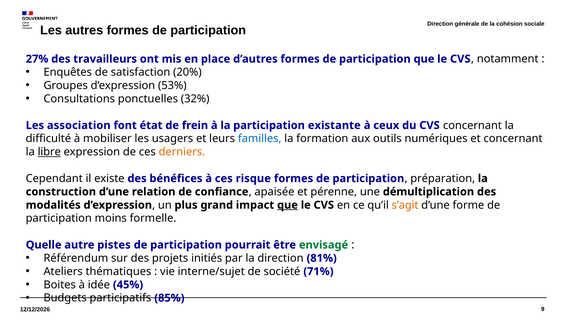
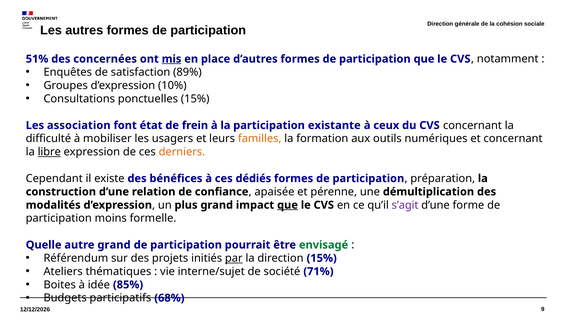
27%: 27% -> 51%
travailleurs: travailleurs -> concernées
mis underline: none -> present
20%: 20% -> 89%
53%: 53% -> 10%
ponctuelles 32%: 32% -> 15%
familles colour: blue -> orange
risque: risque -> dédiés
s’agit colour: orange -> purple
autre pistes: pistes -> grand
par underline: none -> present
direction 81%: 81% -> 15%
45%: 45% -> 85%
85%: 85% -> 68%
